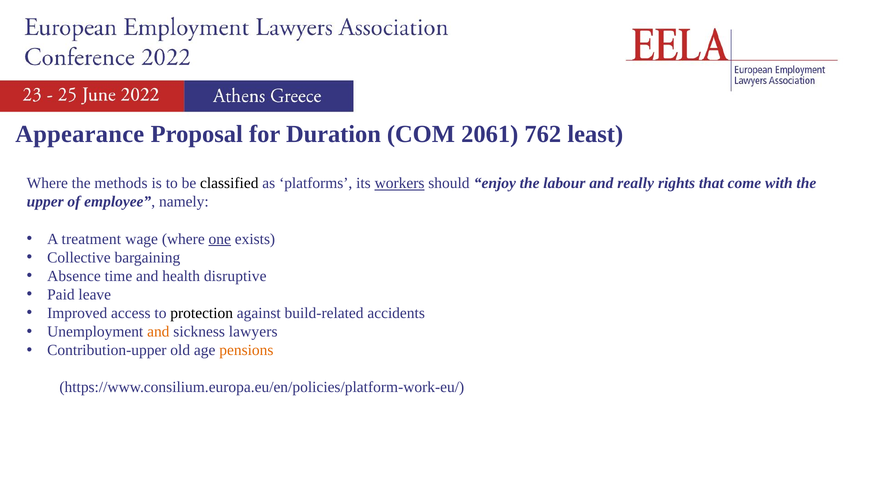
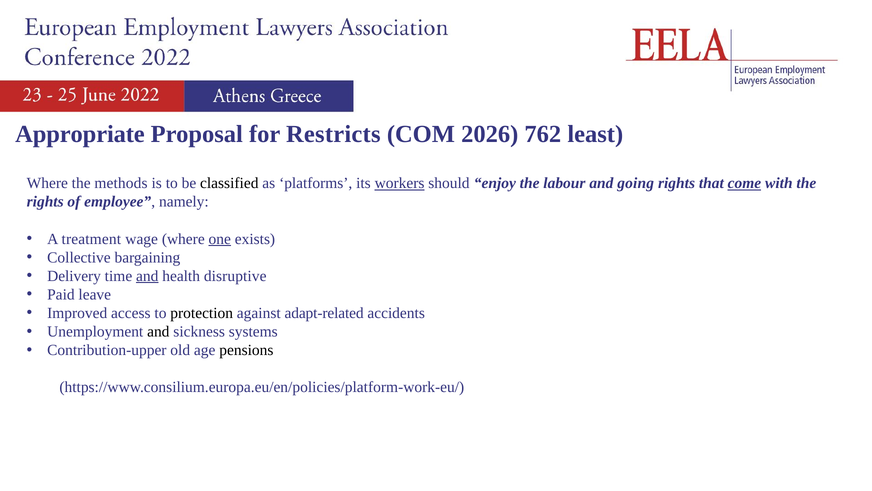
Appearance: Appearance -> Appropriate
Duration: Duration -> Restricts
2061: 2061 -> 2026
really: really -> going
come underline: none -> present
upper at (45, 202): upper -> rights
Absence: Absence -> Delivery
and at (147, 276) underline: none -> present
build-related: build-related -> adapt-related
and at (158, 331) colour: orange -> black
lawyers: lawyers -> systems
pensions colour: orange -> black
